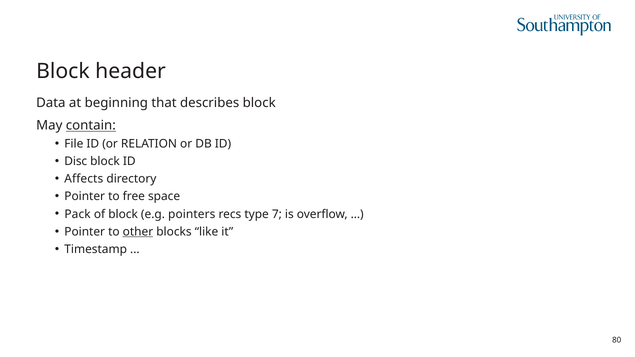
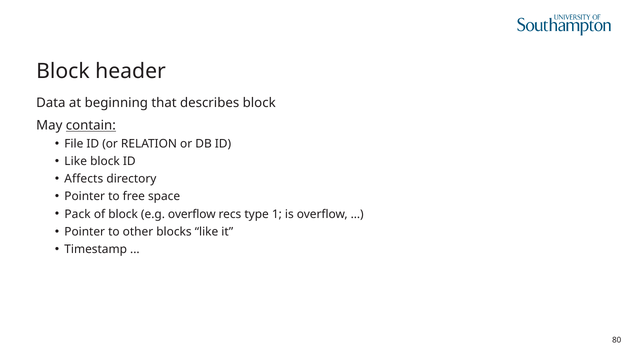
Disc at (76, 161): Disc -> Like
e.g pointers: pointers -> overflow
7: 7 -> 1
other underline: present -> none
